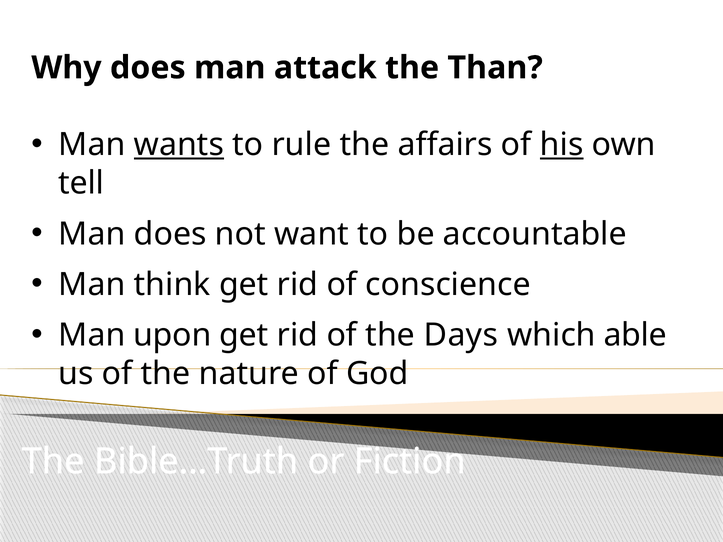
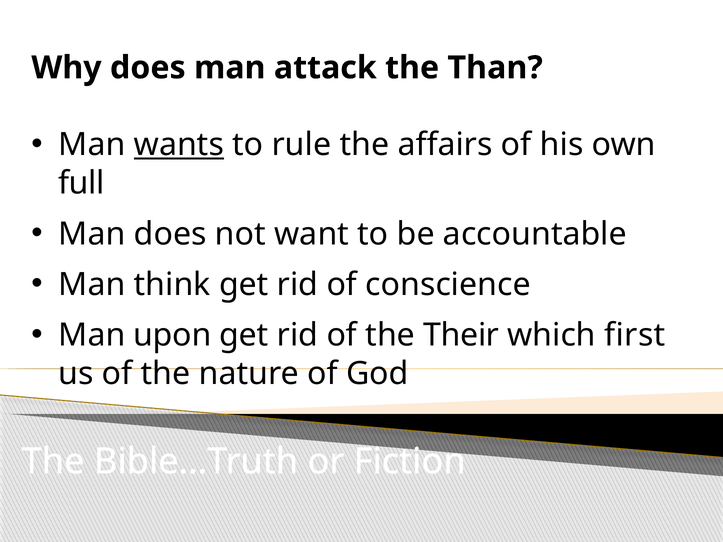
his underline: present -> none
tell: tell -> full
Days: Days -> Their
able: able -> first
